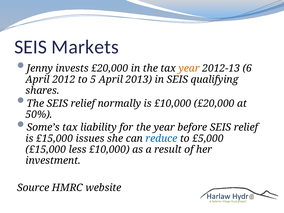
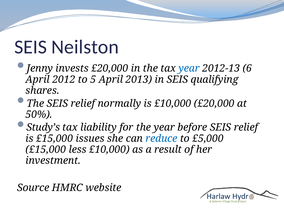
Markets: Markets -> Neilston
year at (189, 68) colour: orange -> blue
Some’s: Some’s -> Study’s
